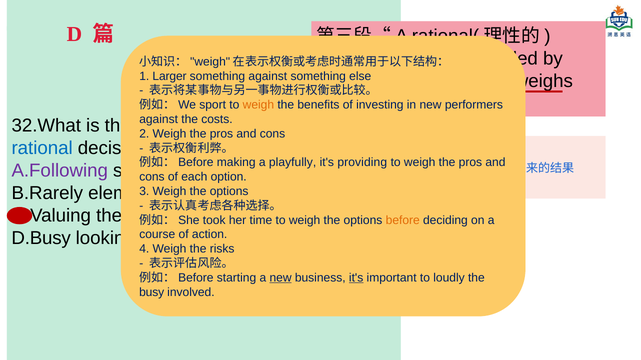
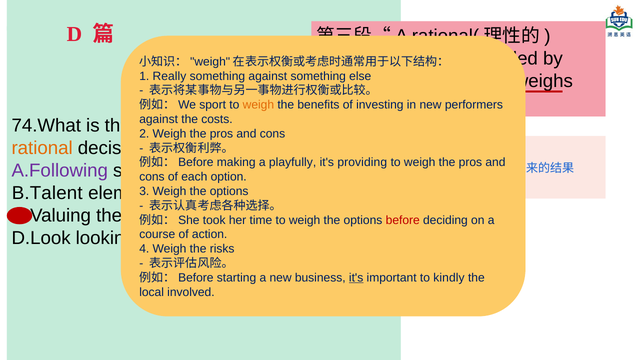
Larger: Larger -> Really
32.What: 32.What -> 74.What
rational colour: blue -> orange
B.Rarely: B.Rarely -> B.Talent
before colour: orange -> red
D.Busy: D.Busy -> D.Look
new at (281, 278) underline: present -> none
loudly: loudly -> kindly
busy: busy -> local
